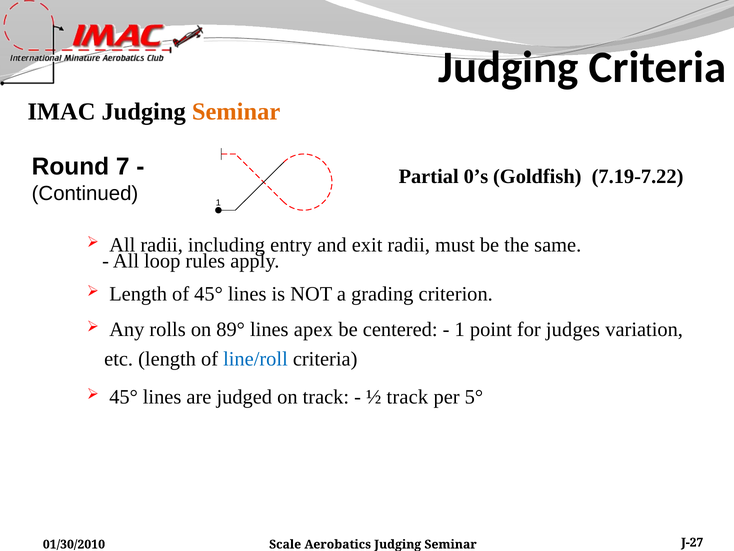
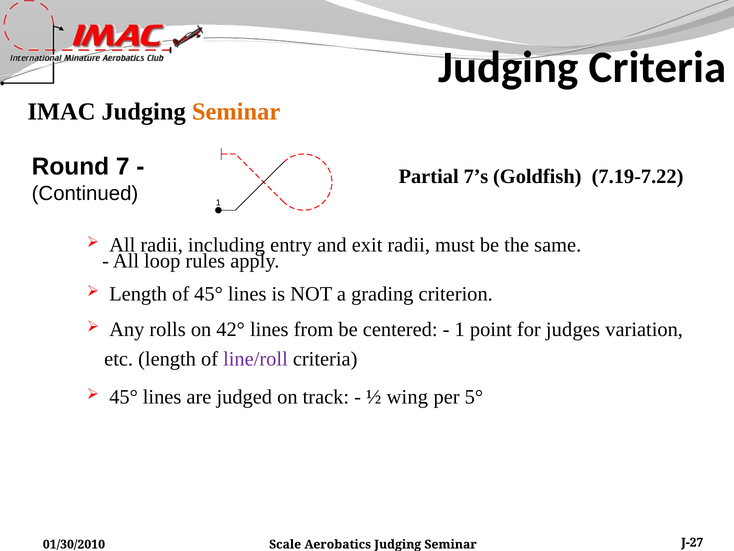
0’s: 0’s -> 7’s
89°: 89° -> 42°
apex: apex -> from
line/roll colour: blue -> purple
½ track: track -> wing
